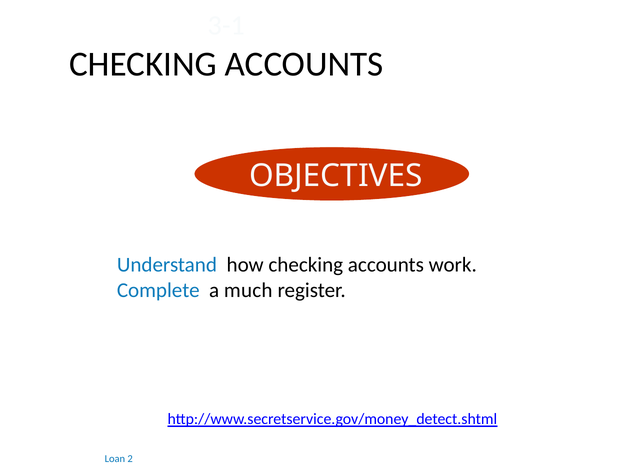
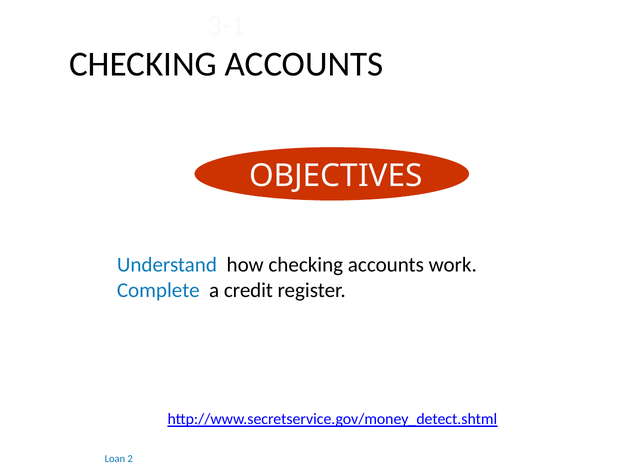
much: much -> credit
